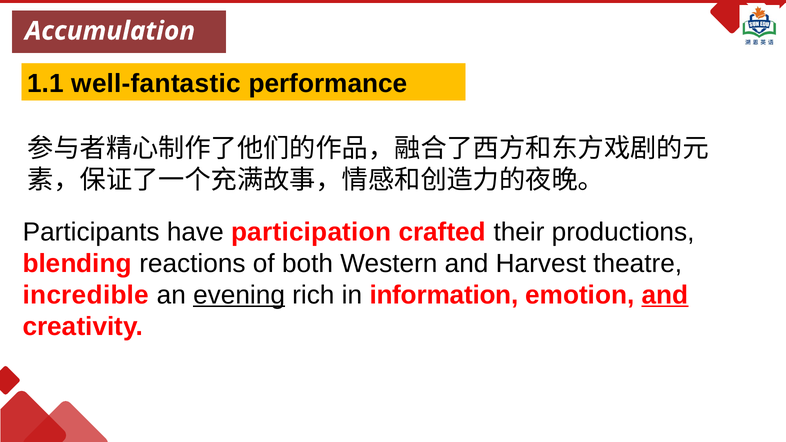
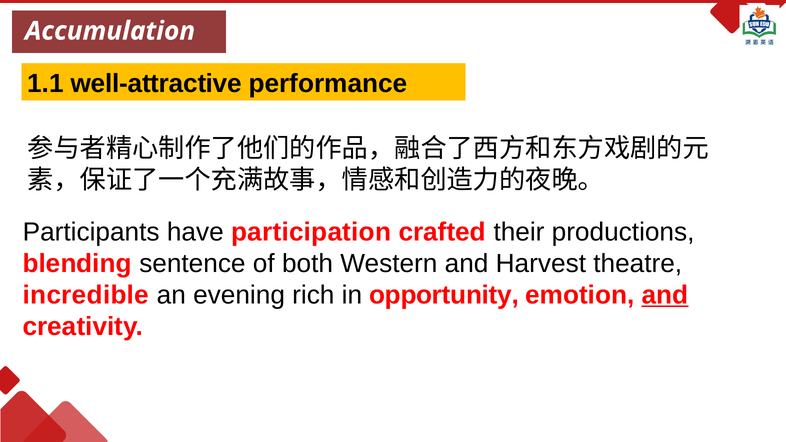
well-fantastic: well-fantastic -> well-attractive
reactions: reactions -> sentence
evening underline: present -> none
information: information -> opportunity
